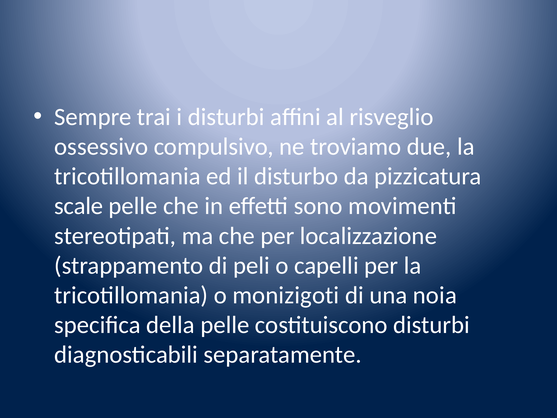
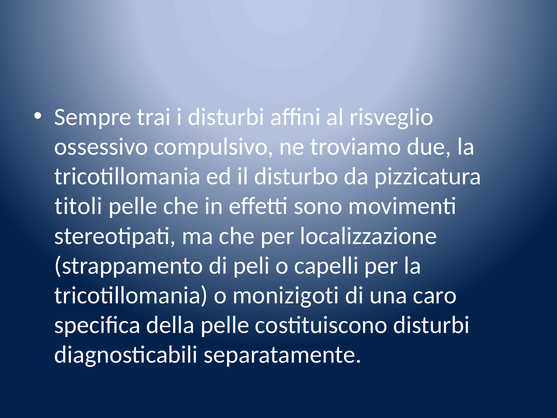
scale: scale -> titoli
noia: noia -> caro
